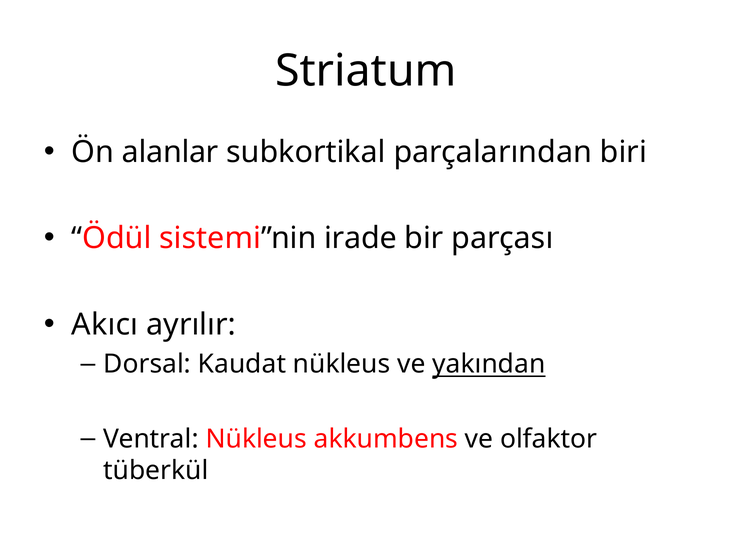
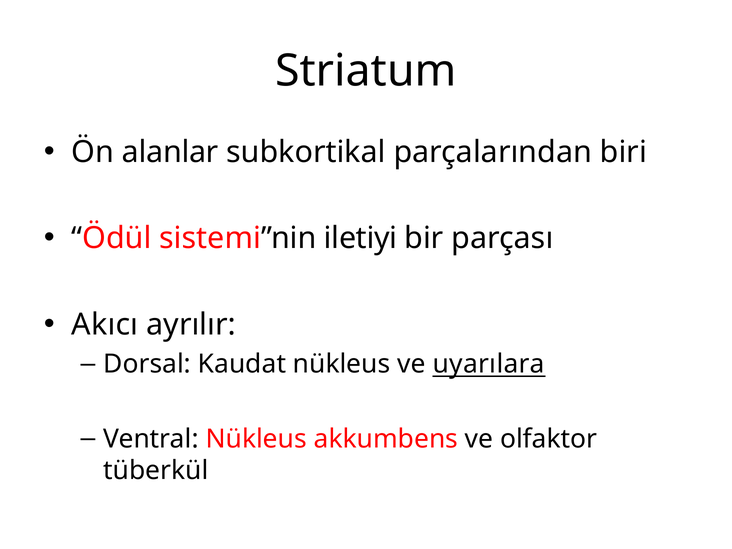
irade: irade -> iletiyi
yakından: yakından -> uyarılara
